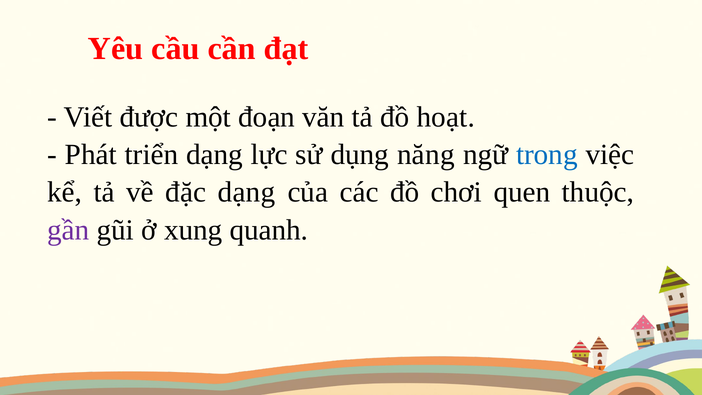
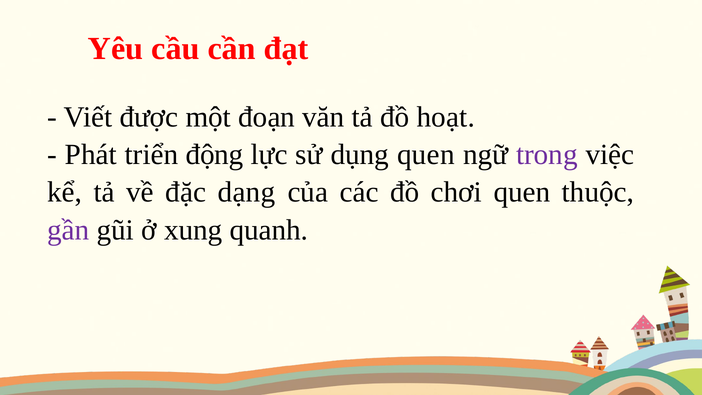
triển dạng: dạng -> động
dụng năng: năng -> quen
trong colour: blue -> purple
